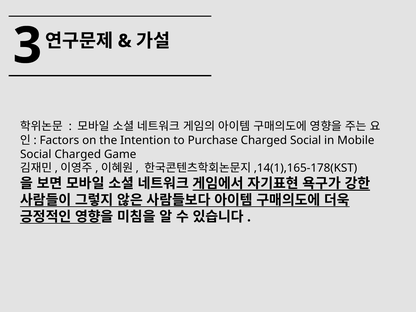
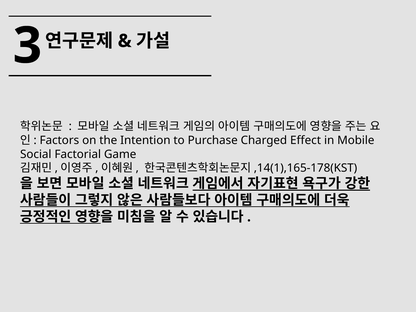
Charged Social: Social -> Effect
Social Charged: Charged -> Factorial
